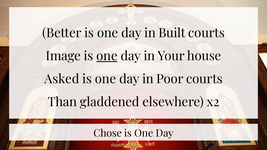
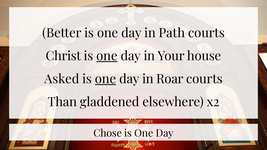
Built: Built -> Path
Image: Image -> Christ
one at (106, 79) underline: none -> present
Poor: Poor -> Roar
